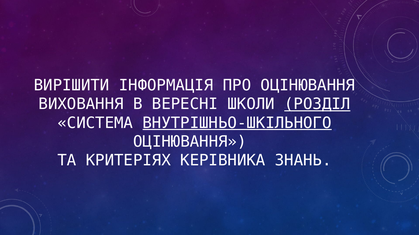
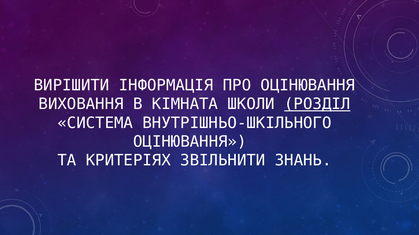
ВЕРЕСНІ: ВЕРЕСНІ -> КІМНАТА
ВНУТРІШНЬО-ШКІЛЬНОГО underline: present -> none
КЕРІВНИКА: КЕРІВНИКА -> ЗВІЛЬНИТИ
